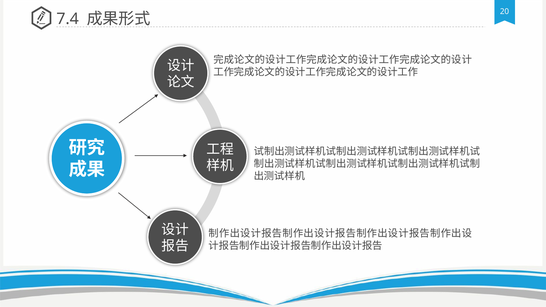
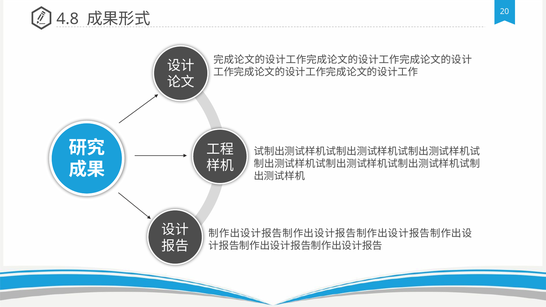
7.4: 7.4 -> 4.8
